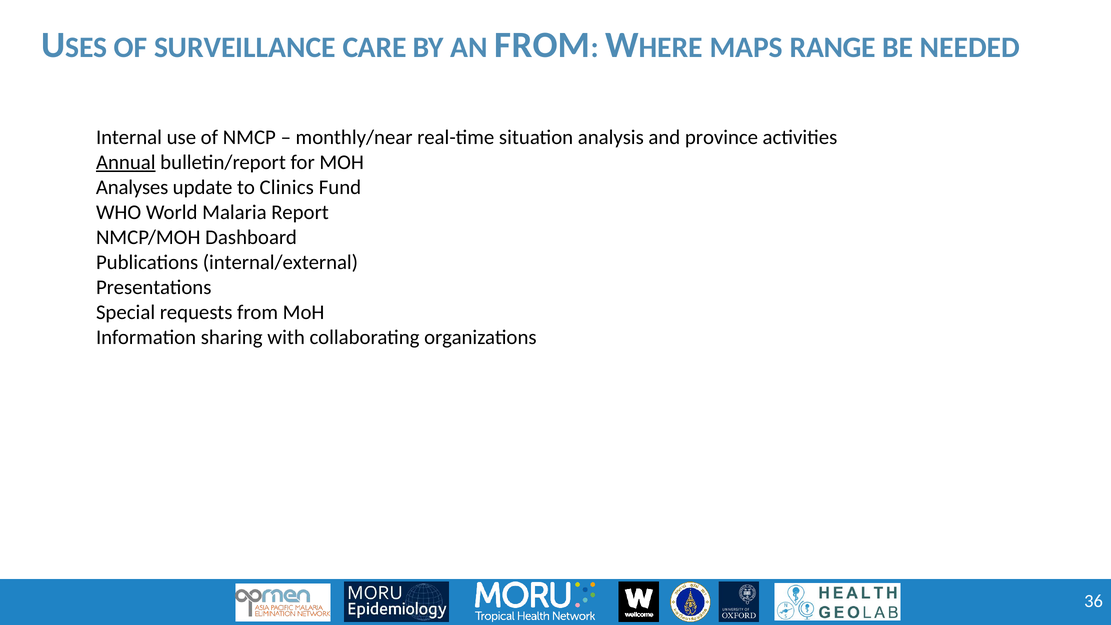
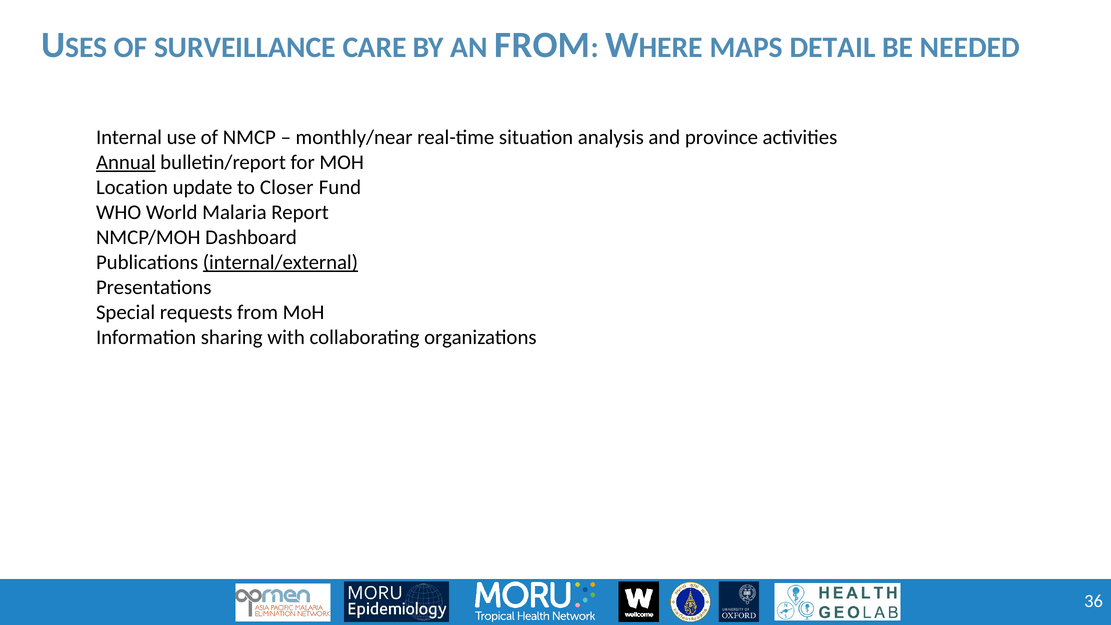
RANGE: RANGE -> DETAIL
Analyses: Analyses -> Location
Clinics: Clinics -> Closer
internal/external underline: none -> present
